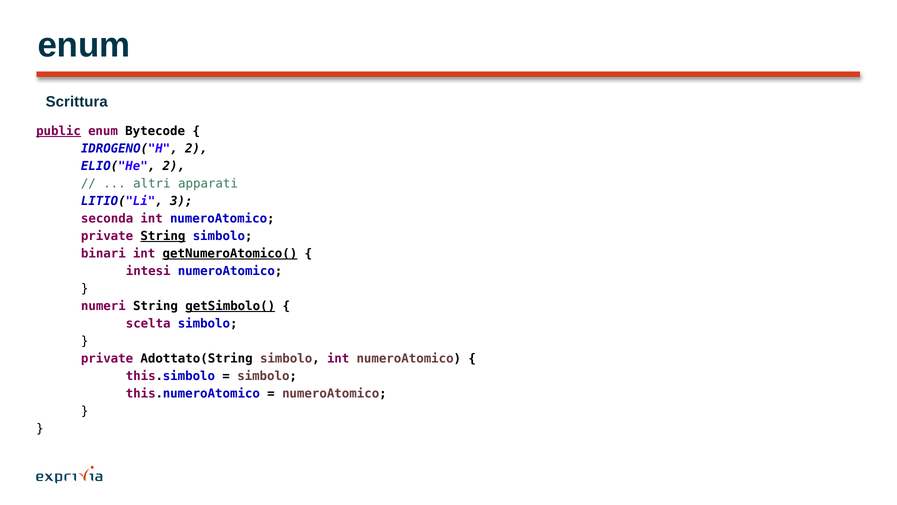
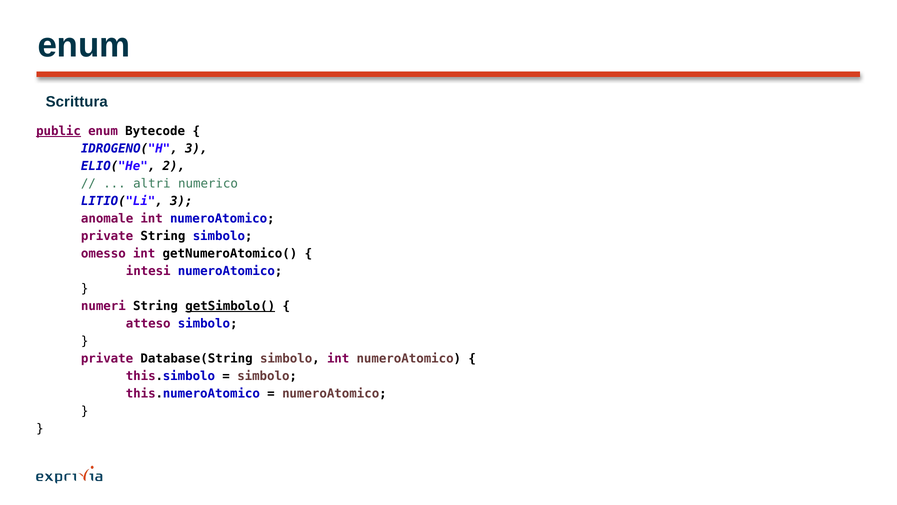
IDROGENO("H 2: 2 -> 3
apparati: apparati -> numerico
seconda: seconda -> anomale
String at (163, 236) underline: present -> none
binari: binari -> omesso
getNumeroAtomico( underline: present -> none
scelta: scelta -> atteso
Adottato(String: Adottato(String -> Database(String
